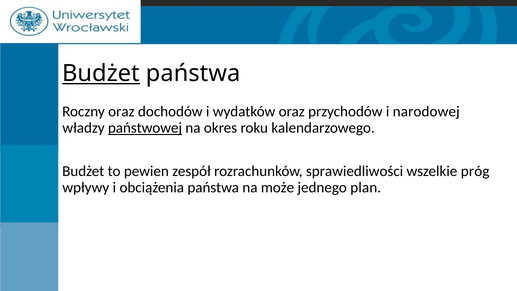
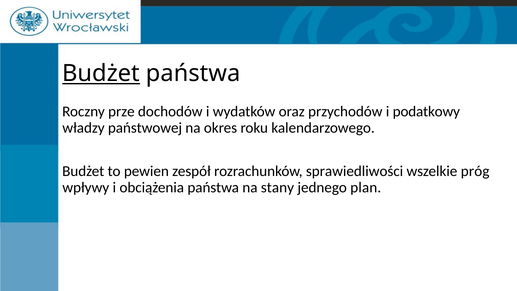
Roczny oraz: oraz -> prze
narodowej: narodowej -> podatkowy
państwowej underline: present -> none
może: może -> stany
